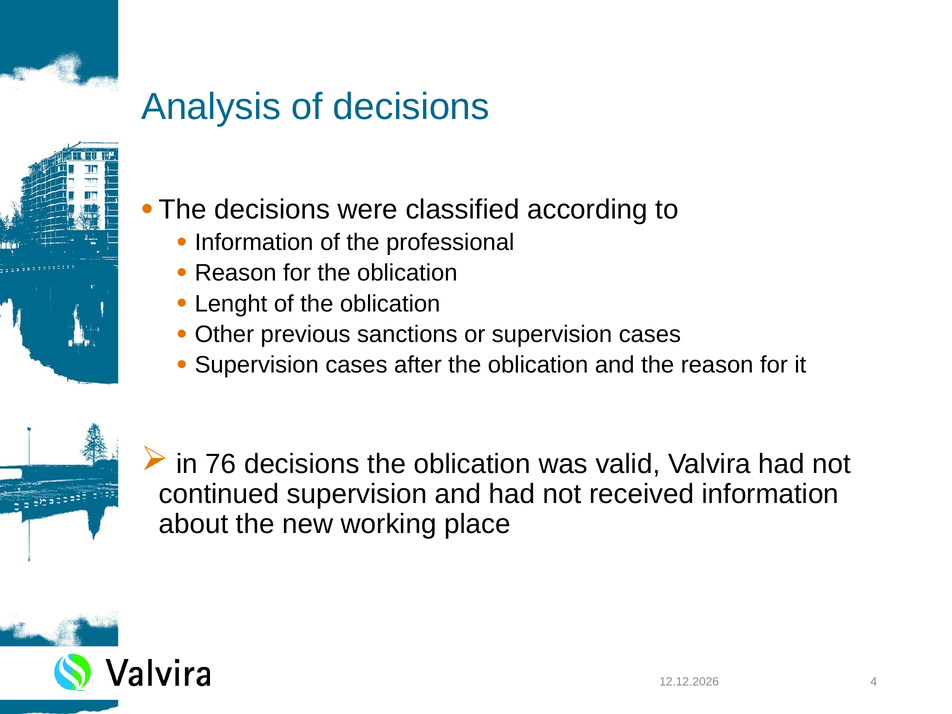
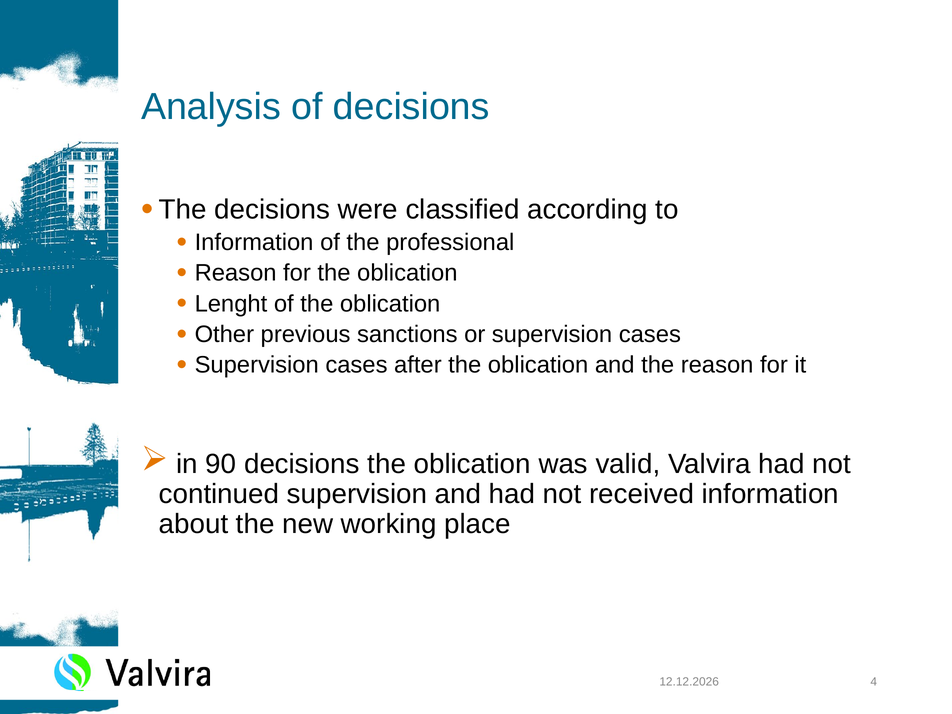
76: 76 -> 90
